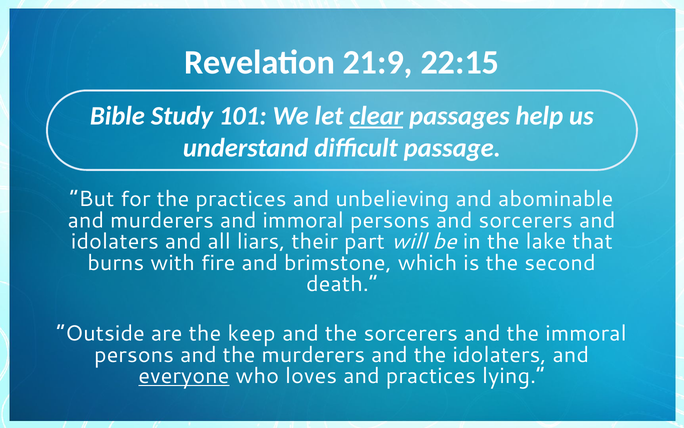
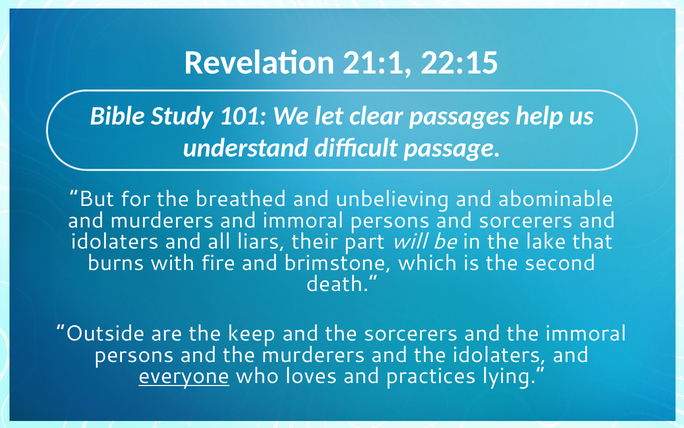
21:9: 21:9 -> 21:1
clear underline: present -> none
the practices: practices -> breathed
